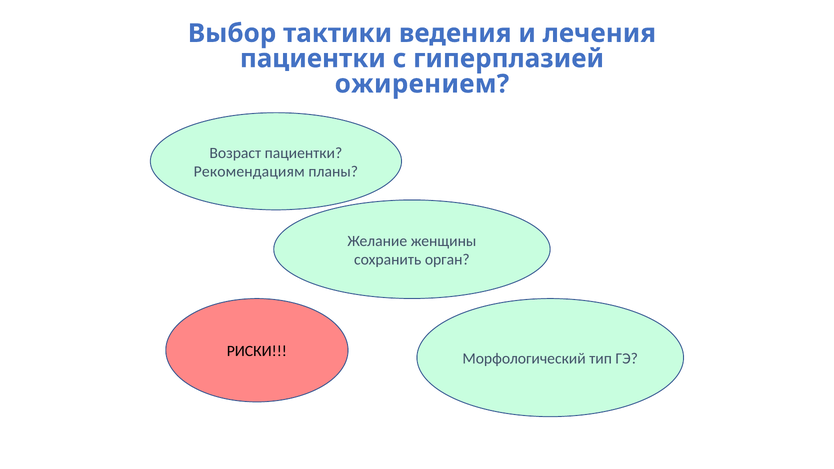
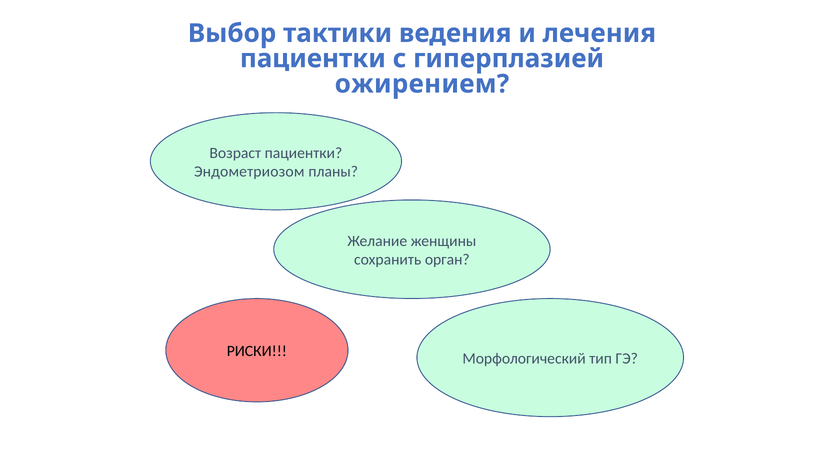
Рекомендациям: Рекомендациям -> Эндометриозом
